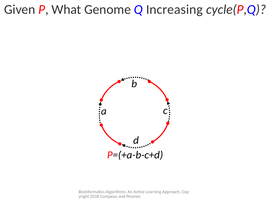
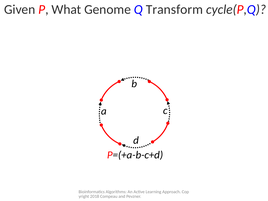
Increasing: Increasing -> Transform
